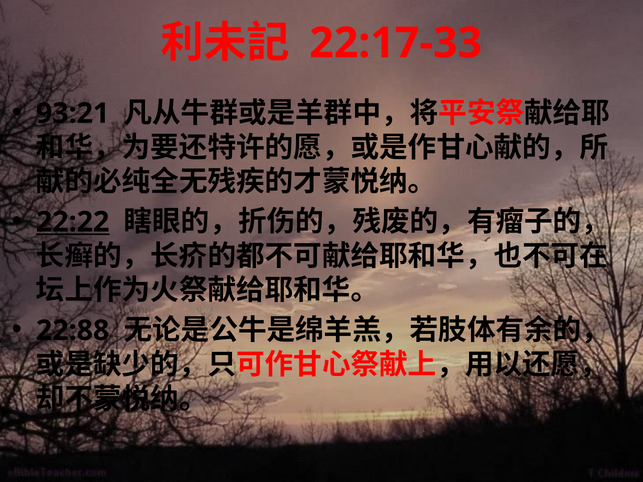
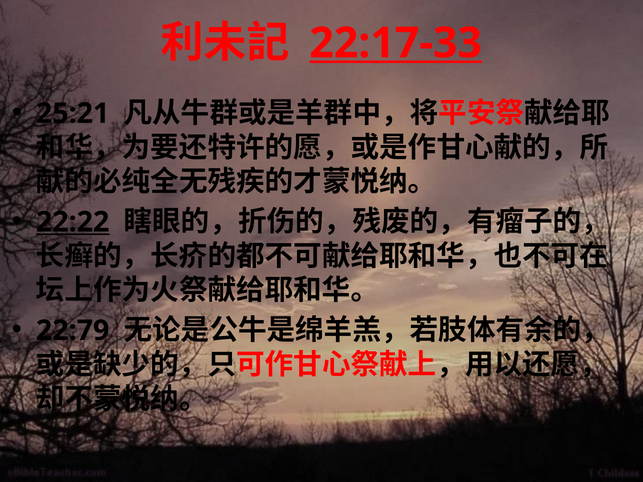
22:17-33 underline: none -> present
93:21: 93:21 -> 25:21
22:88: 22:88 -> 22:79
